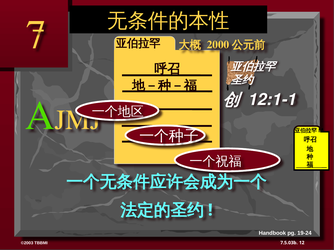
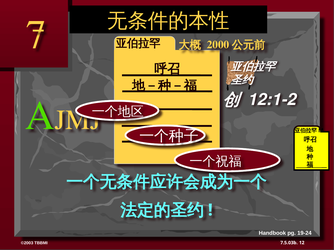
12:1-1: 12:1-1 -> 12:1-2
